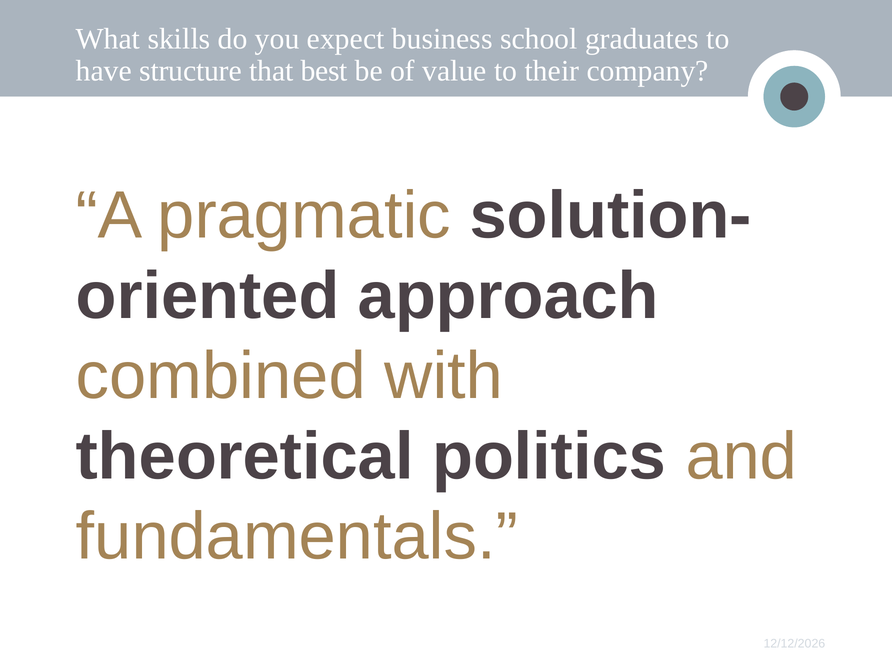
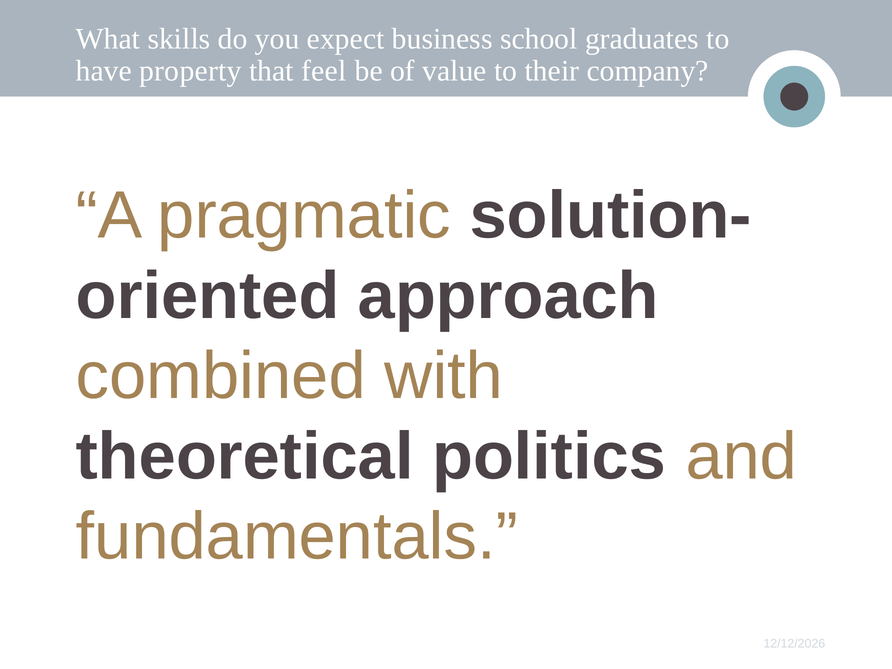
structure: structure -> property
best: best -> feel
